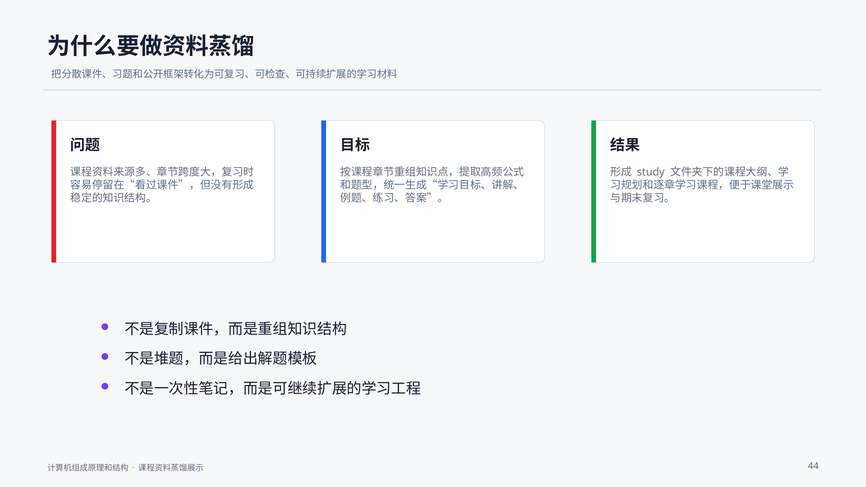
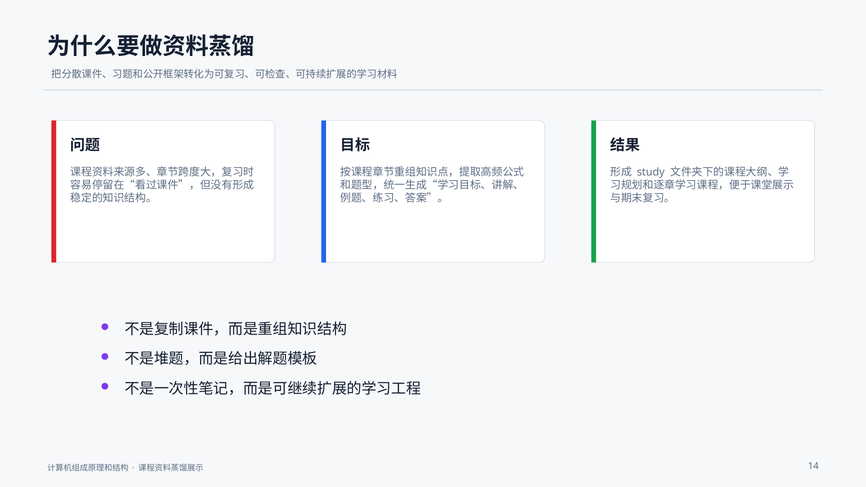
44: 44 -> 14
